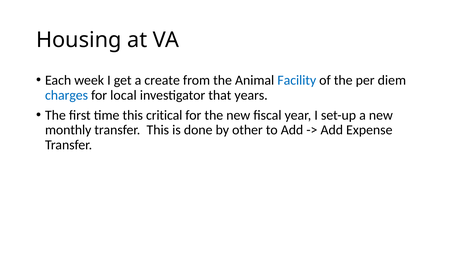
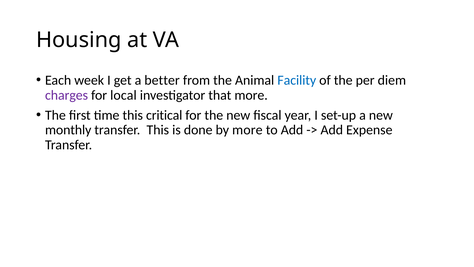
create: create -> better
charges colour: blue -> purple
that years: years -> more
by other: other -> more
